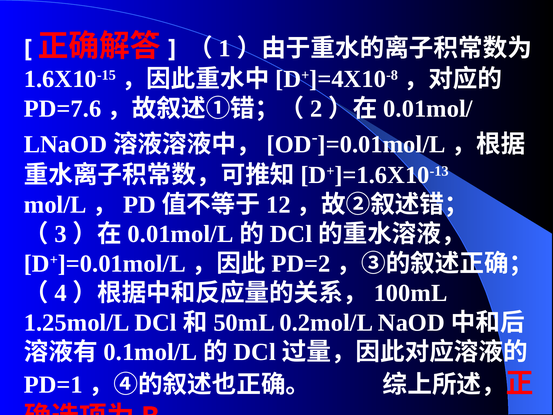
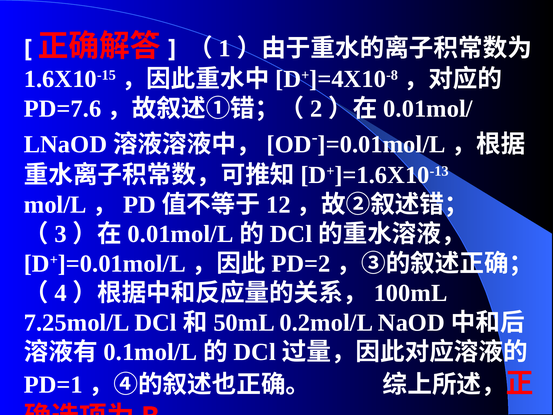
1.25mol/L: 1.25mol/L -> 7.25mol/L
